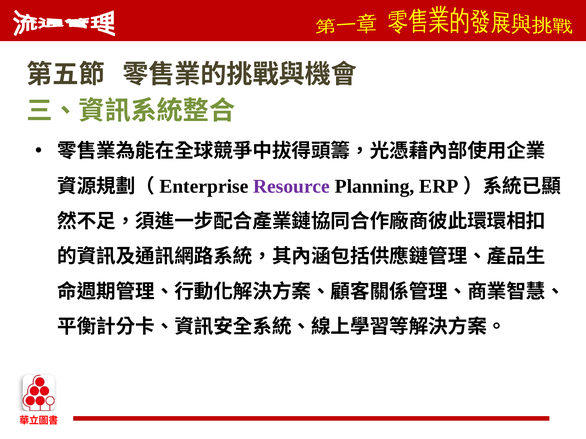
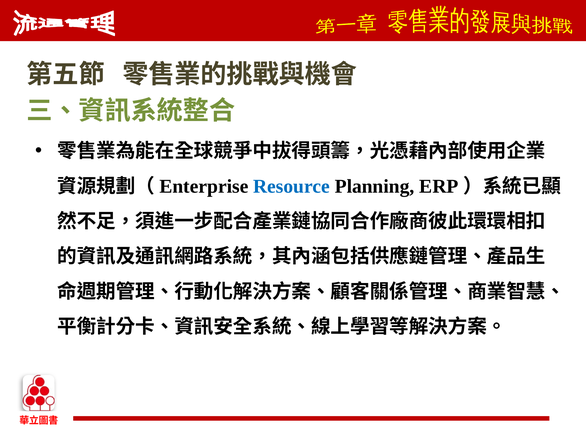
Resource colour: purple -> blue
